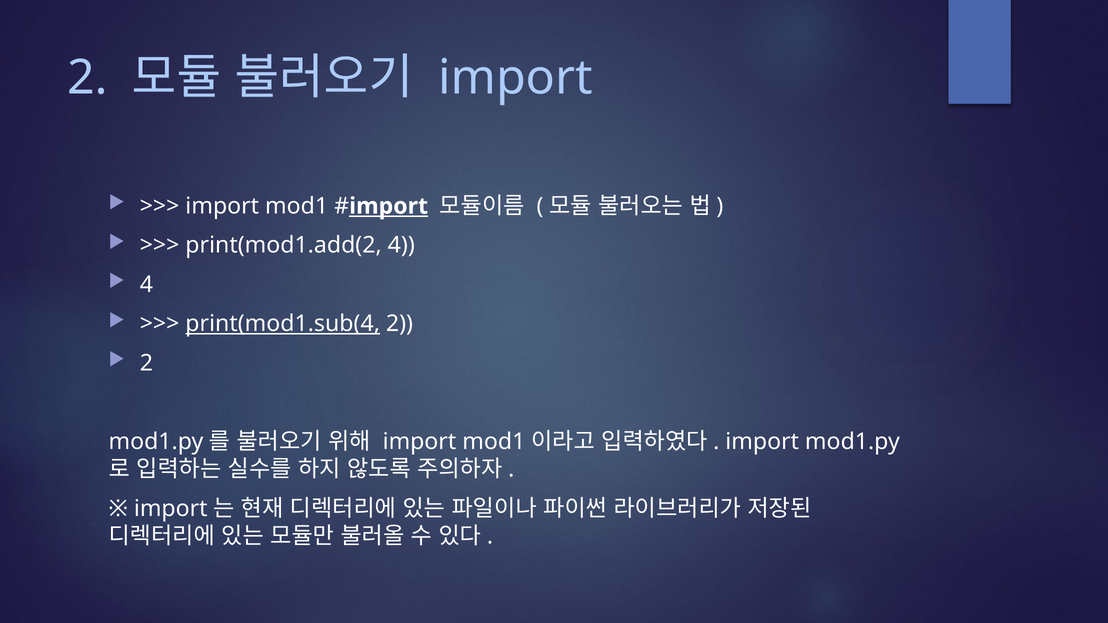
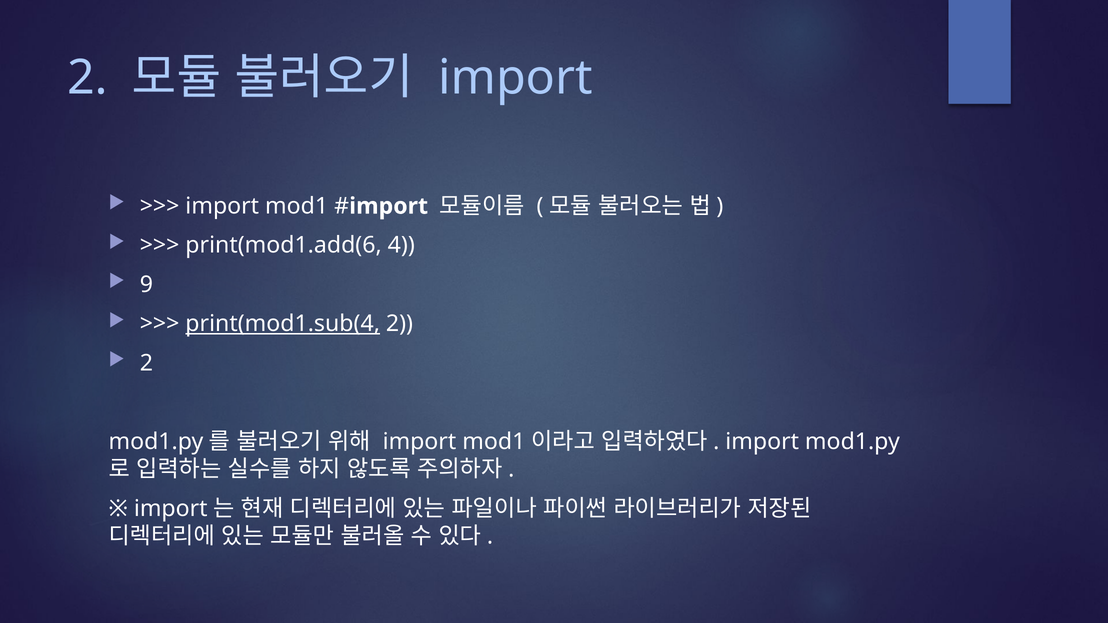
import at (389, 206) underline: present -> none
print(mod1.add(2: print(mod1.add(2 -> print(mod1.add(6
4 at (146, 285): 4 -> 9
